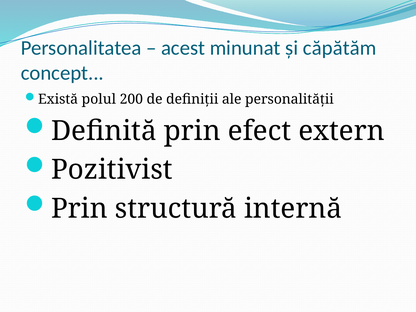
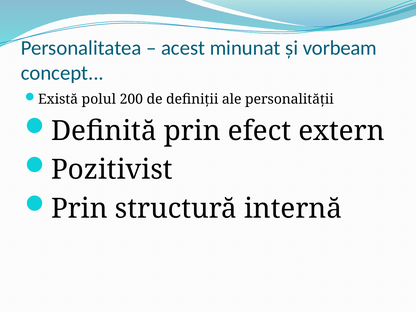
căpătăm: căpătăm -> vorbeam
